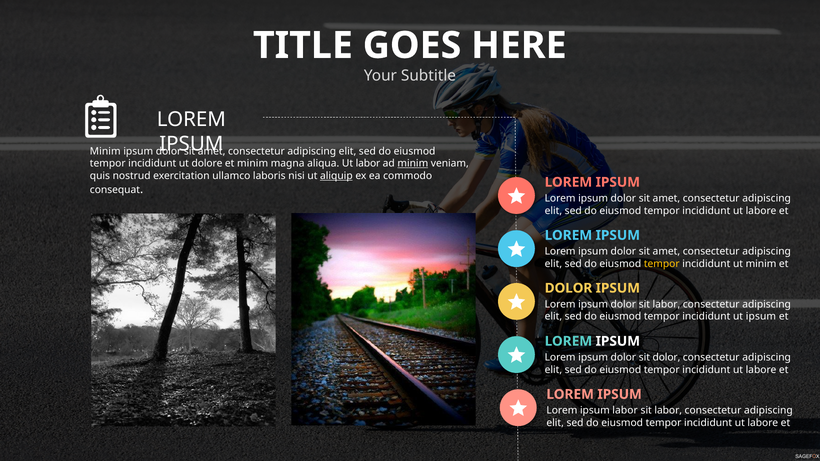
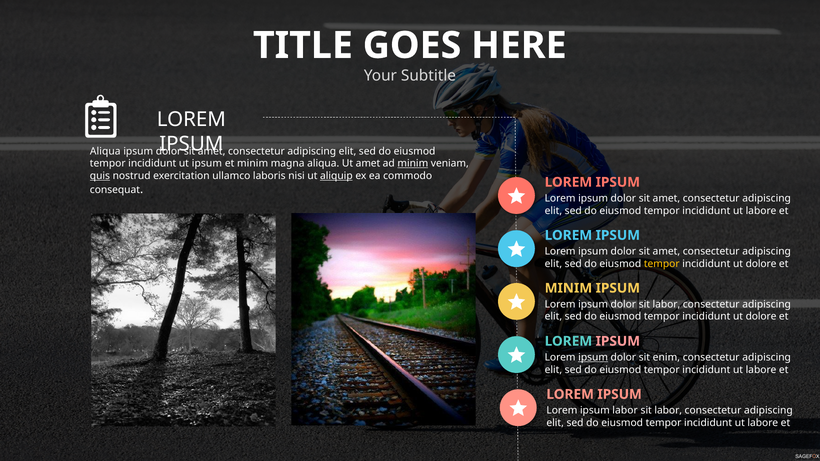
Minim at (105, 151): Minim -> Aliqua
ut dolore: dolore -> ipsum
Ut labor: labor -> amet
quis underline: none -> present
minim at (761, 264): minim -> dolore
DOLOR at (568, 288): DOLOR -> MINIM
ipsum at (761, 317): ipsum -> dolore
IPSUM at (618, 341) colour: white -> pink
ipsum at (593, 358) underline: none -> present
sit dolor: dolor -> enim
